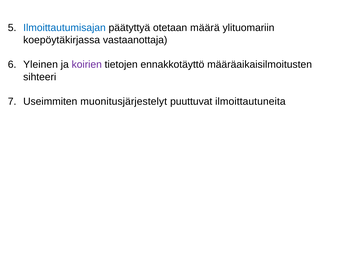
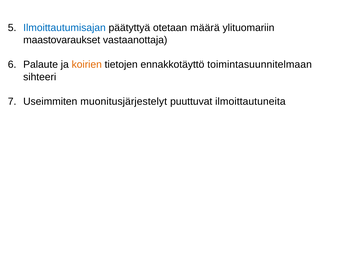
koepöytäkirjassa: koepöytäkirjassa -> maastovaraukset
Yleinen: Yleinen -> Palaute
koirien colour: purple -> orange
määräaikaisilmoitusten: määräaikaisilmoitusten -> toimintasuunnitelmaan
